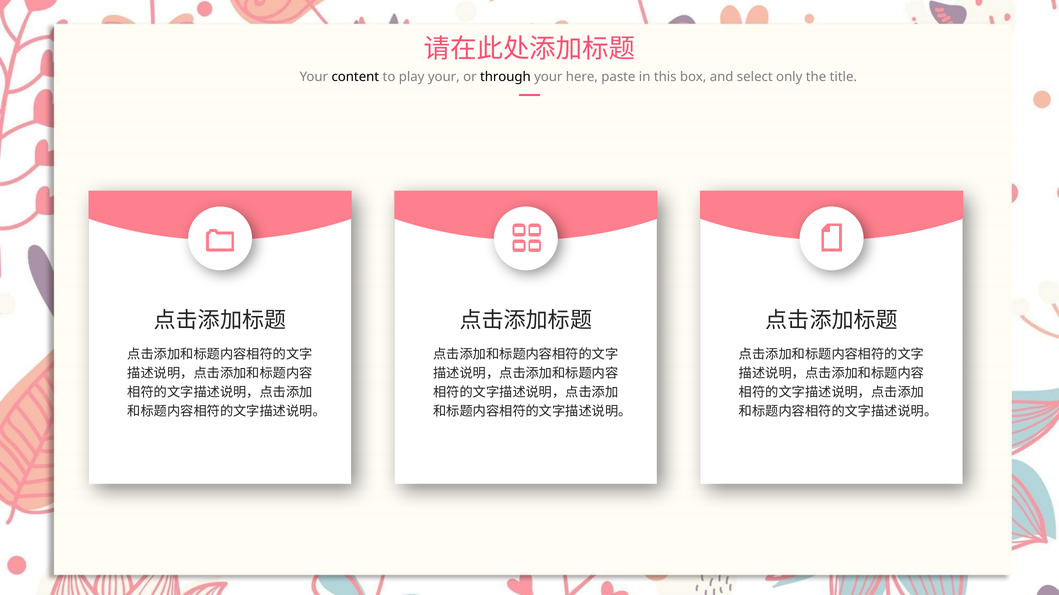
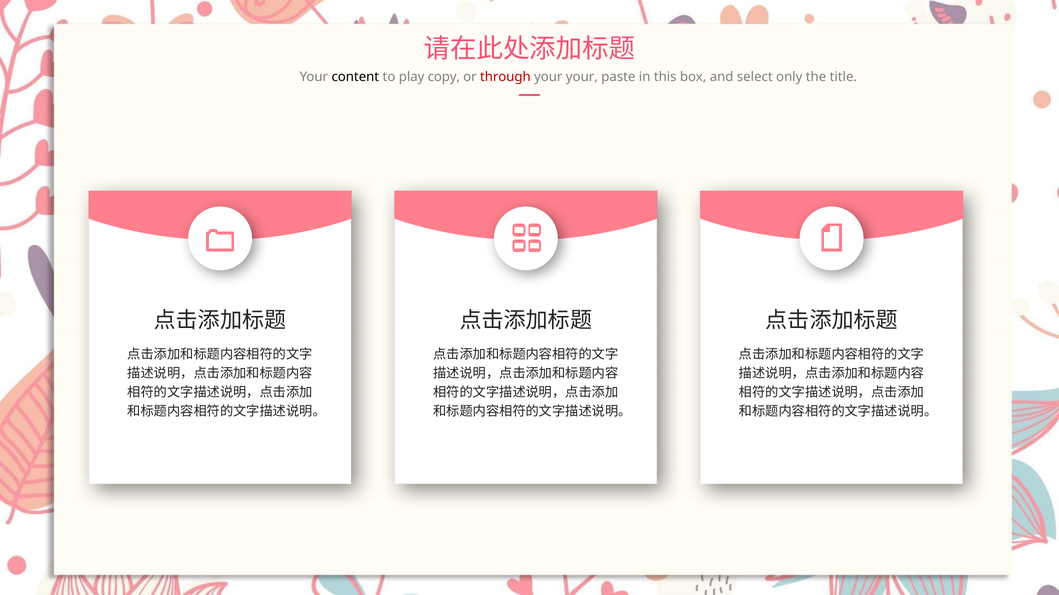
play your: your -> copy
through colour: black -> red
your here: here -> your
